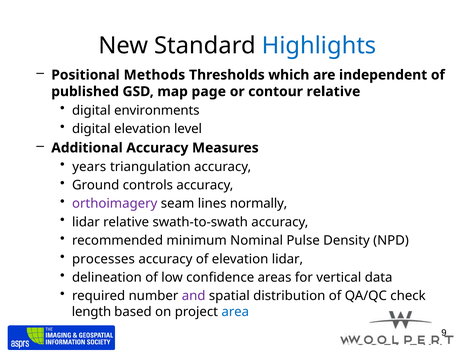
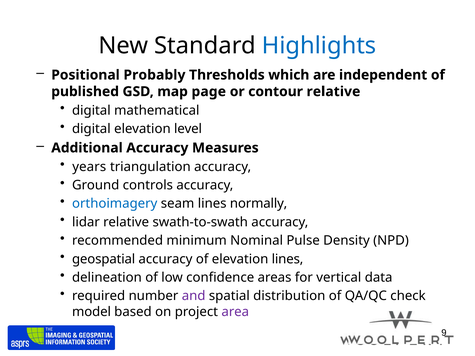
Methods: Methods -> Probably
environments: environments -> mathematical
orthoimagery colour: purple -> blue
processes: processes -> geospatial
elevation lidar: lidar -> lines
length: length -> model
area colour: blue -> purple
